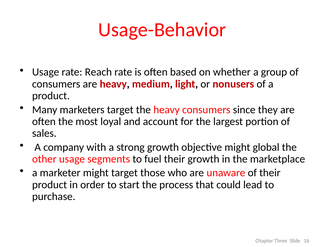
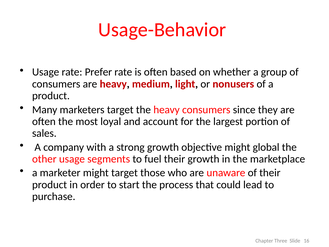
Reach: Reach -> Prefer
